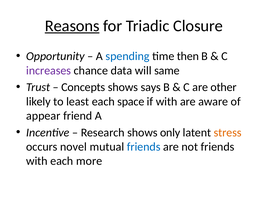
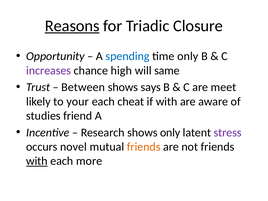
time then: then -> only
data: data -> high
Concepts: Concepts -> Between
other: other -> meet
least: least -> your
space: space -> cheat
appear: appear -> studies
stress colour: orange -> purple
friends at (144, 147) colour: blue -> orange
with at (37, 161) underline: none -> present
